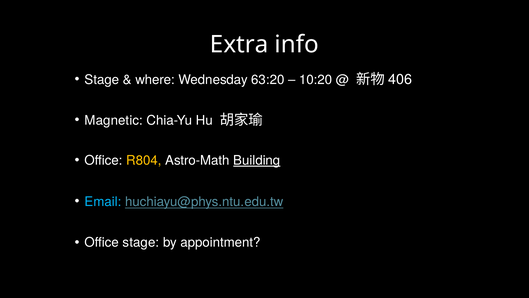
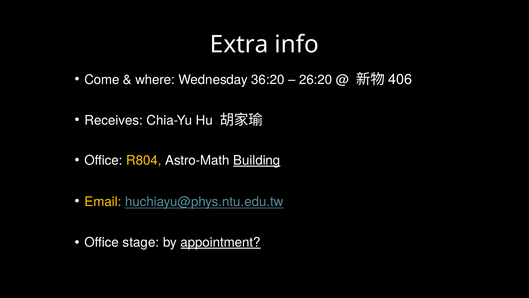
Stage at (102, 80): Stage -> Come
63:20: 63:20 -> 36:20
10:20: 10:20 -> 26:20
Magnetic: Magnetic -> Receives
Email colour: light blue -> yellow
appointment underline: none -> present
